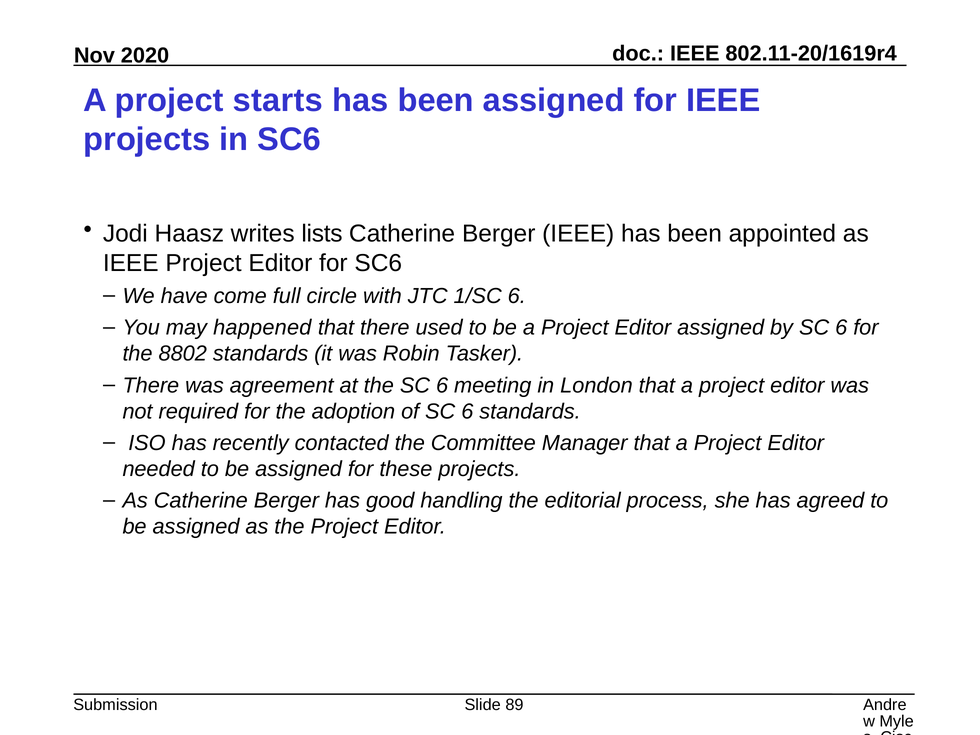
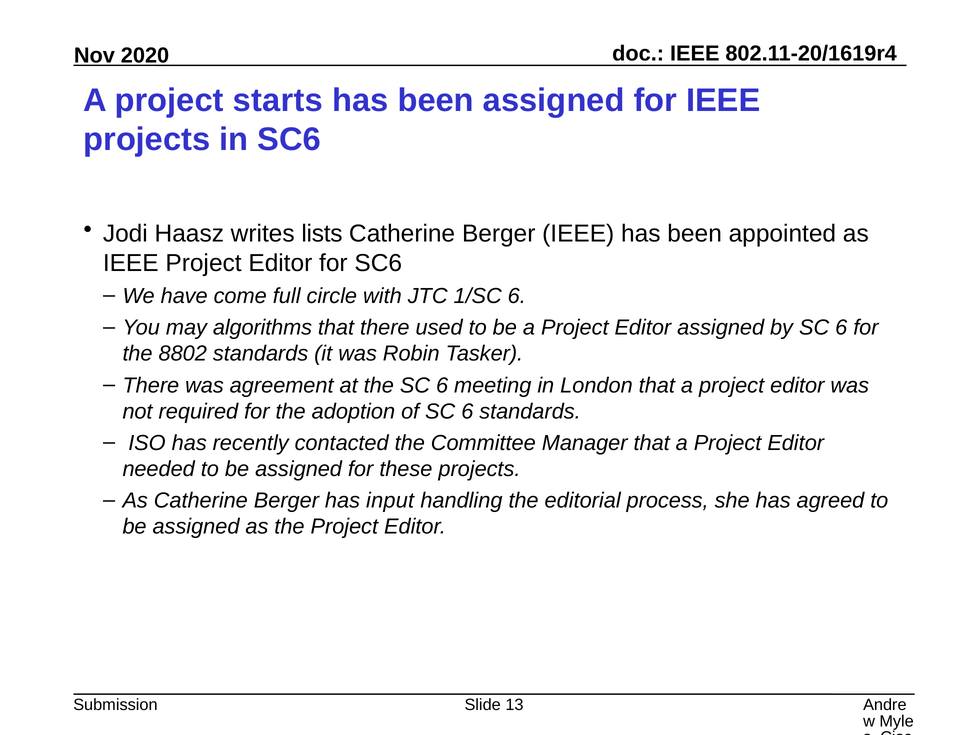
happened: happened -> algorithms
good: good -> input
89: 89 -> 13
